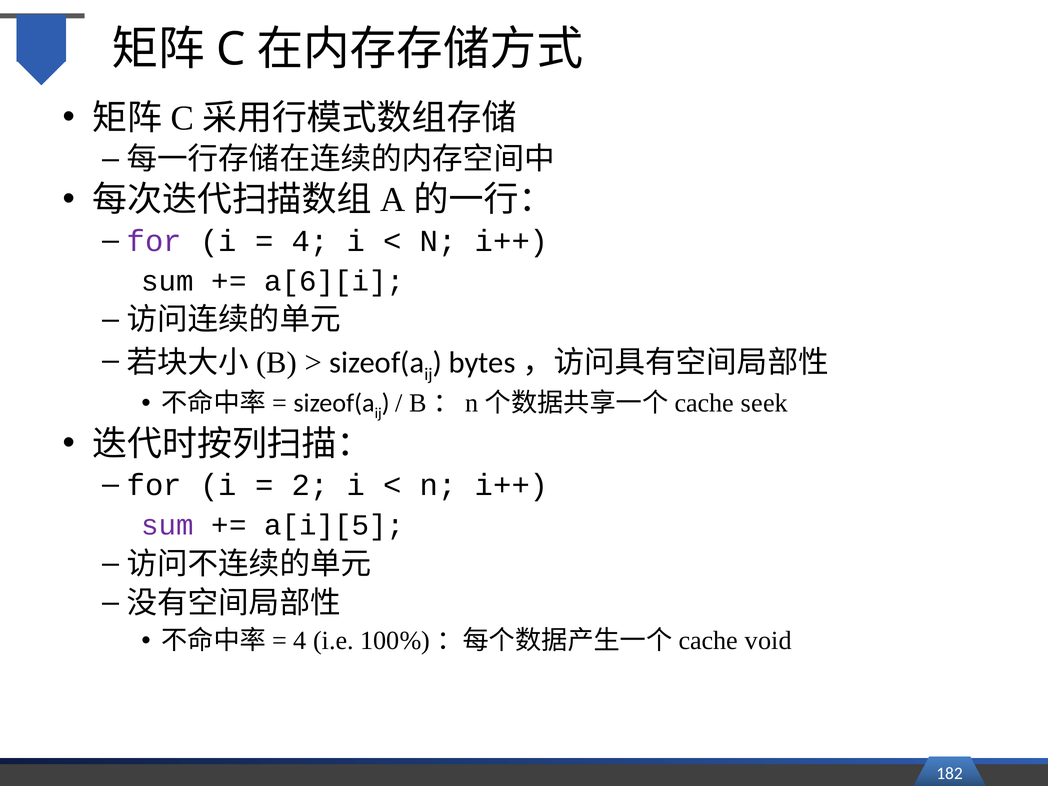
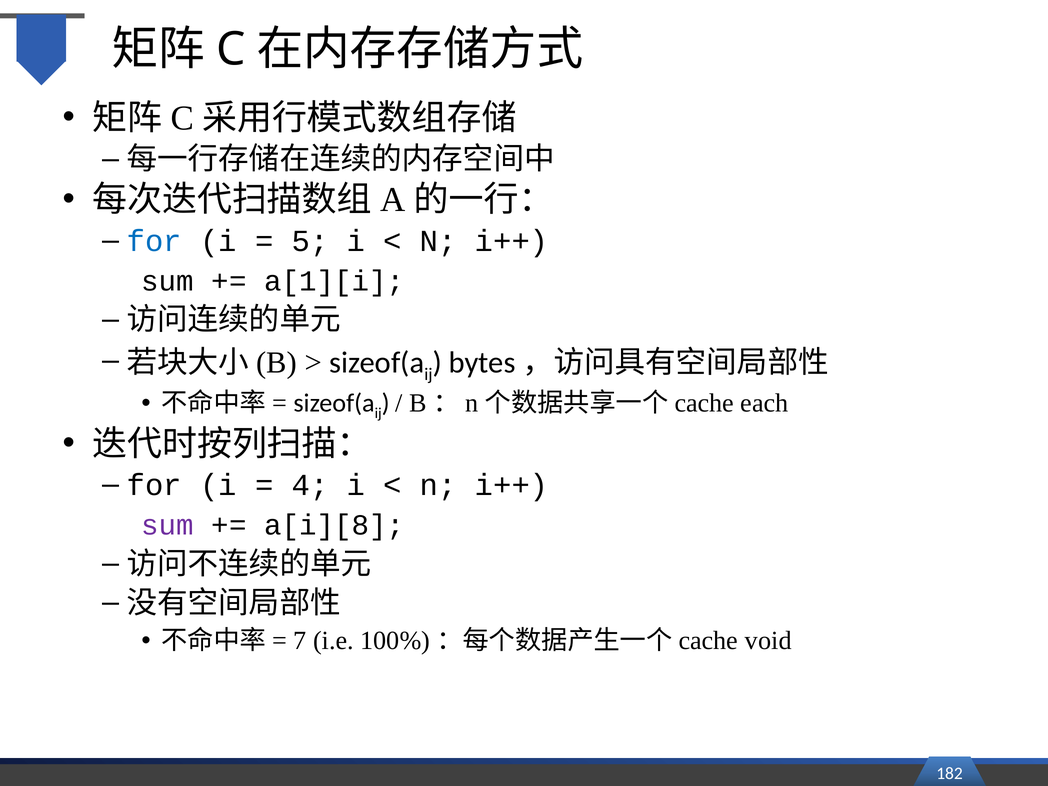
for at (154, 241) colour: purple -> blue
4 at (310, 241): 4 -> 5
a[6][i: a[6][i -> a[1][i
seek: seek -> each
2: 2 -> 4
a[i][5: a[i][5 -> a[i][8
4 at (300, 641): 4 -> 7
